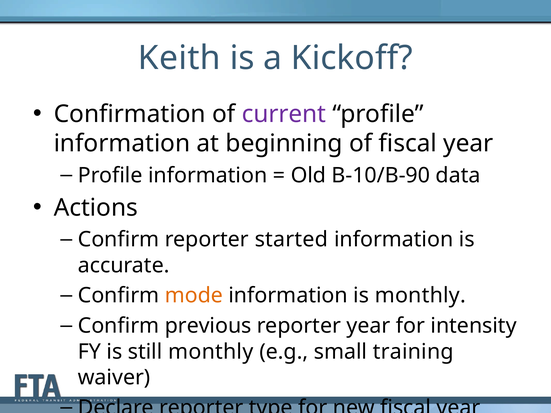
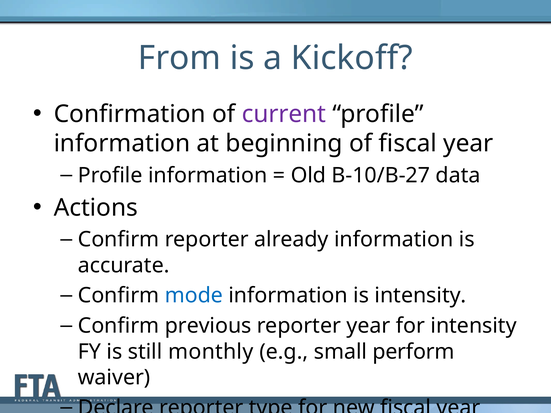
Keith: Keith -> From
B-10/B-90: B-10/B-90 -> B-10/B-27
started: started -> already
mode colour: orange -> blue
is monthly: monthly -> intensity
training: training -> perform
